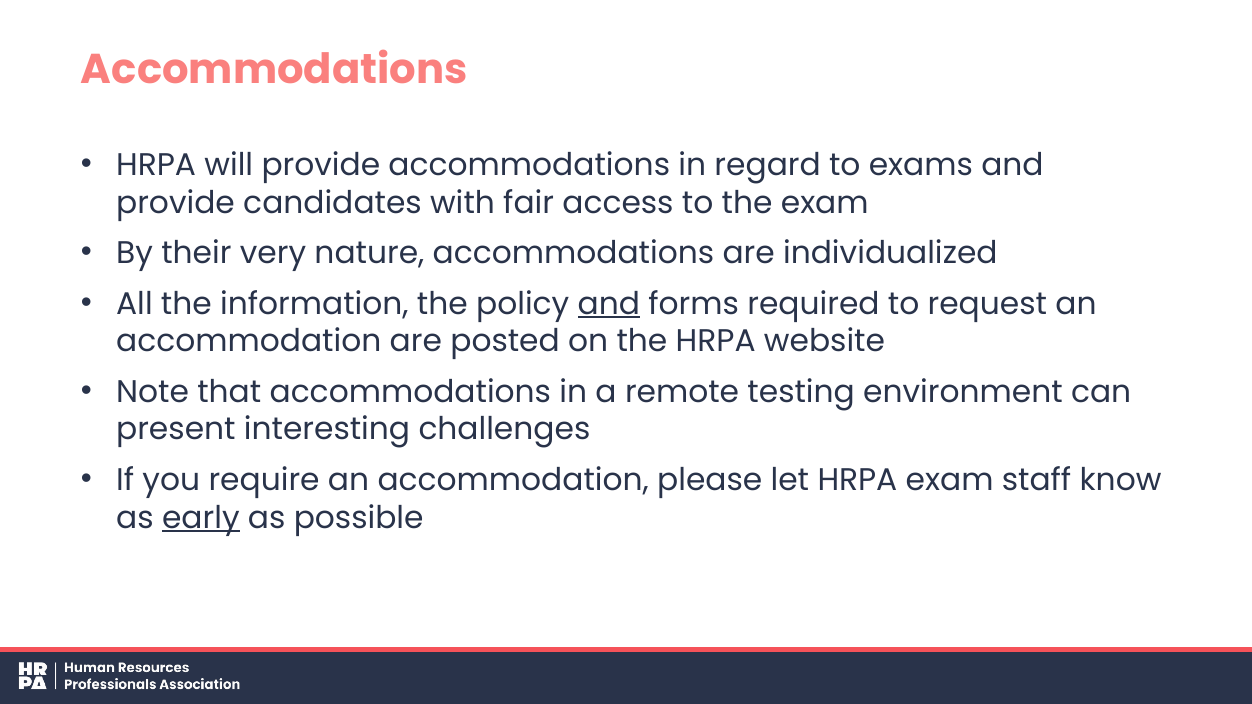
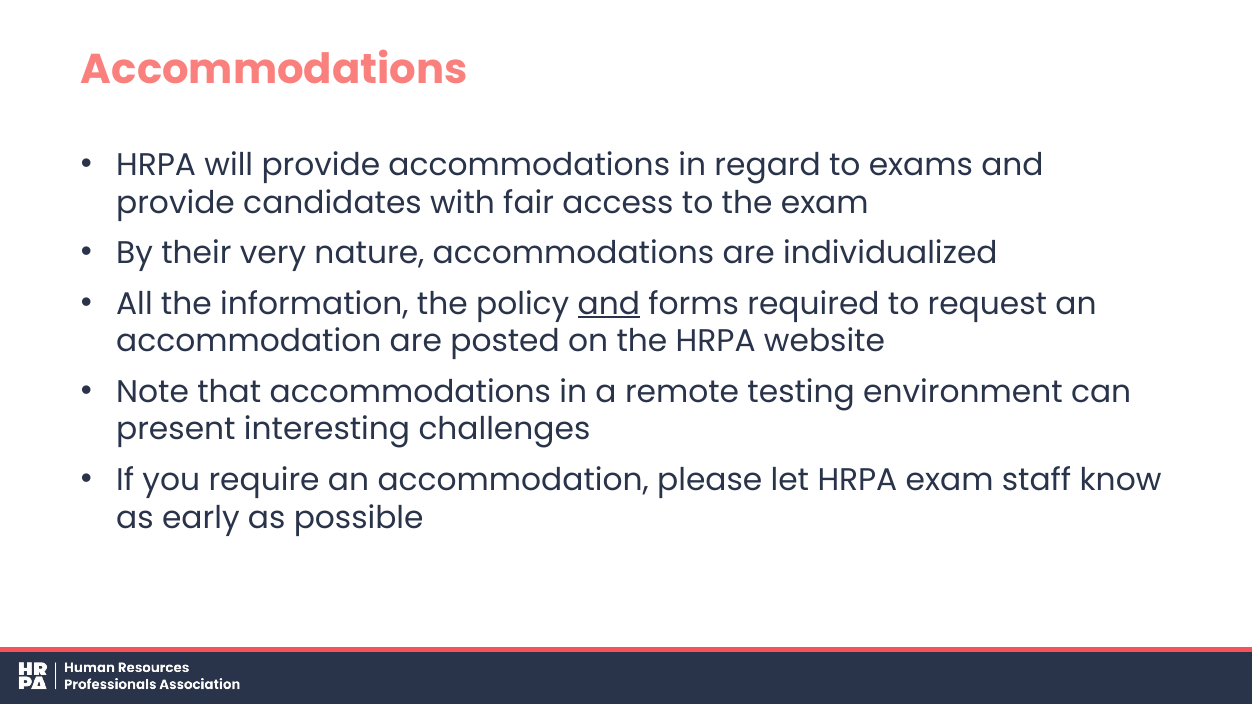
early underline: present -> none
